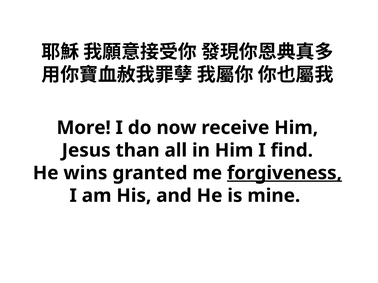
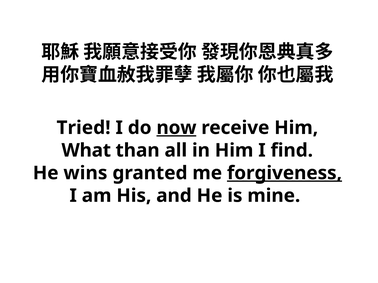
More: More -> Tried
now underline: none -> present
Jesus: Jesus -> What
